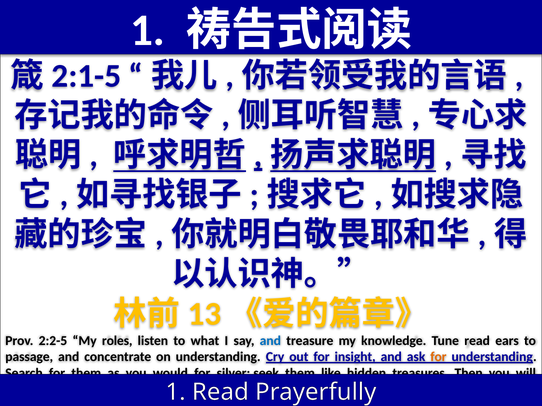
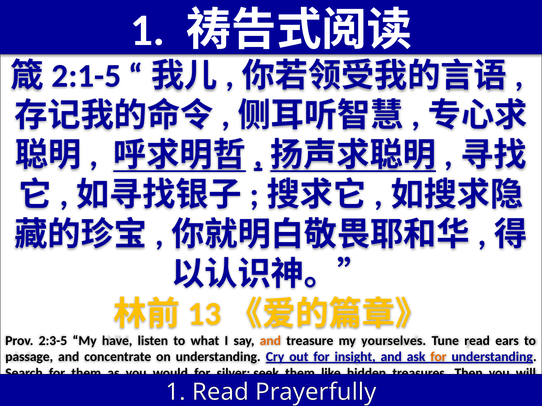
2:2-5: 2:2-5 -> 2:3-5
roles: roles -> have
and at (270, 341) colour: blue -> orange
my knowledge: knowledge -> yourselves
